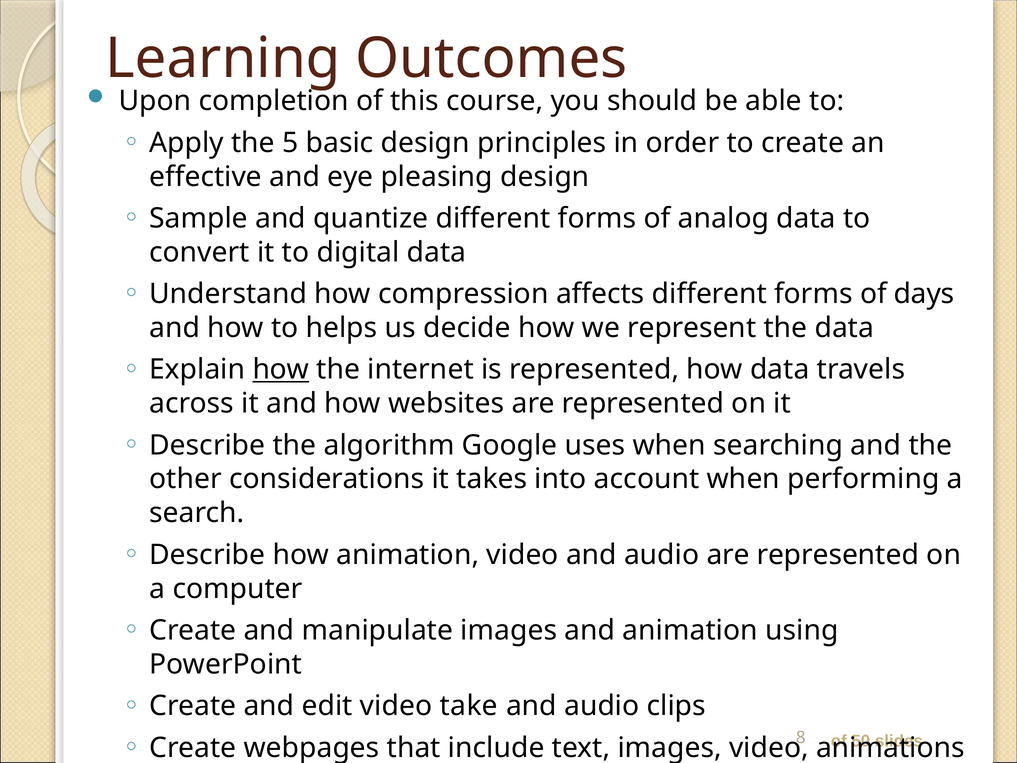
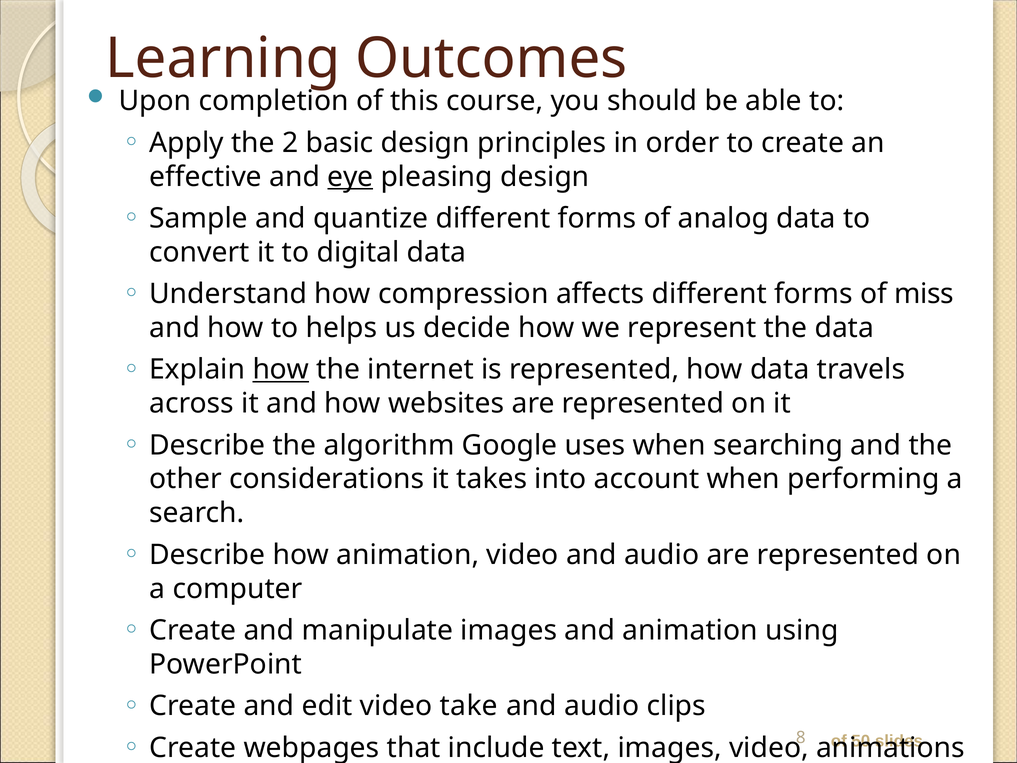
5: 5 -> 2
eye underline: none -> present
days: days -> miss
